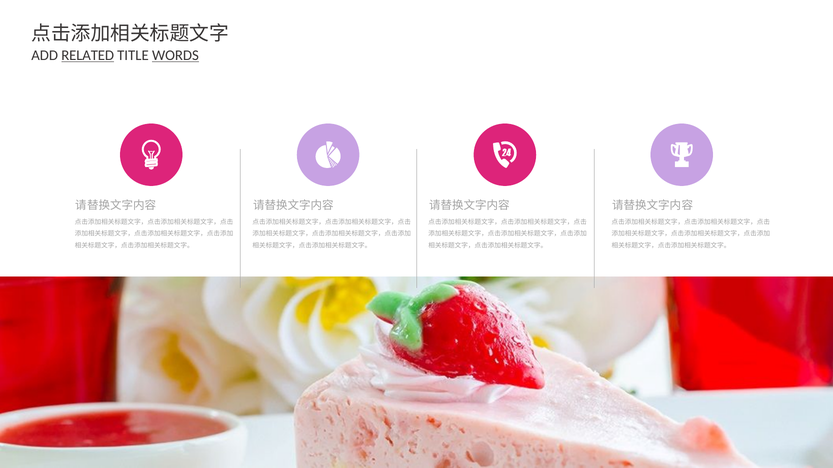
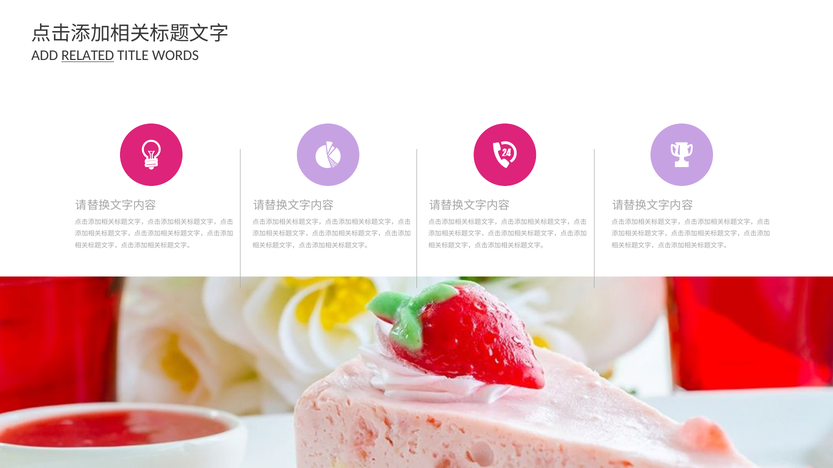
WORDS underline: present -> none
